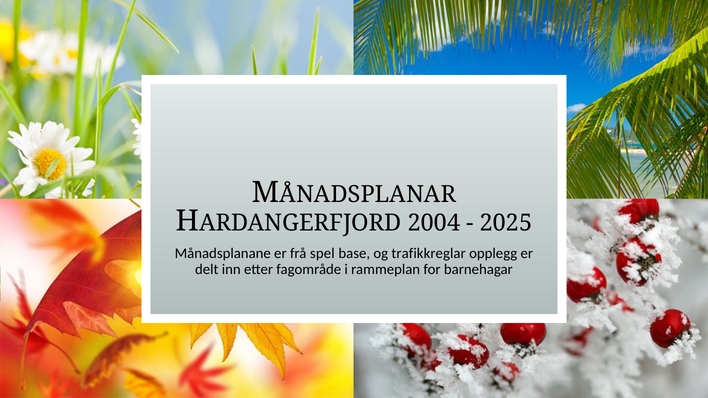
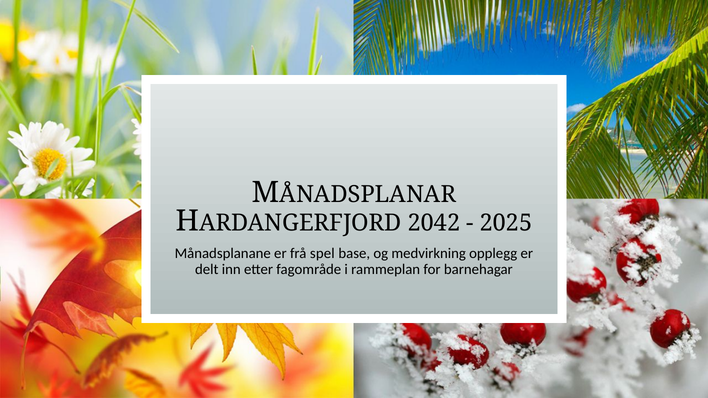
2004: 2004 -> 2042
trafikkreglar: trafikkreglar -> medvirkning
